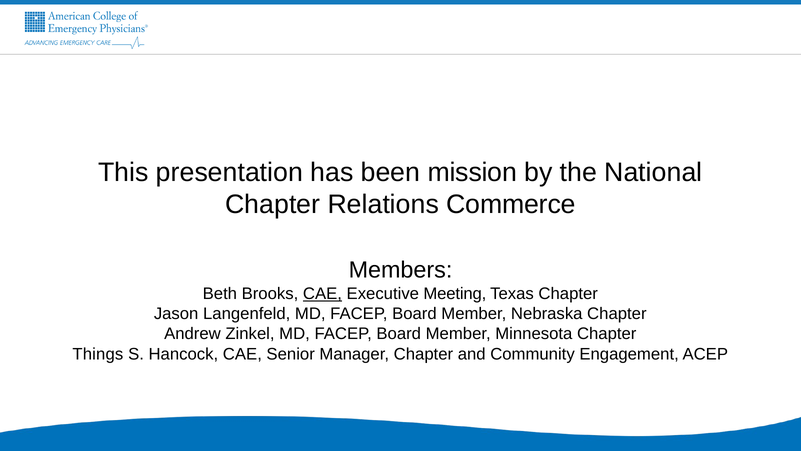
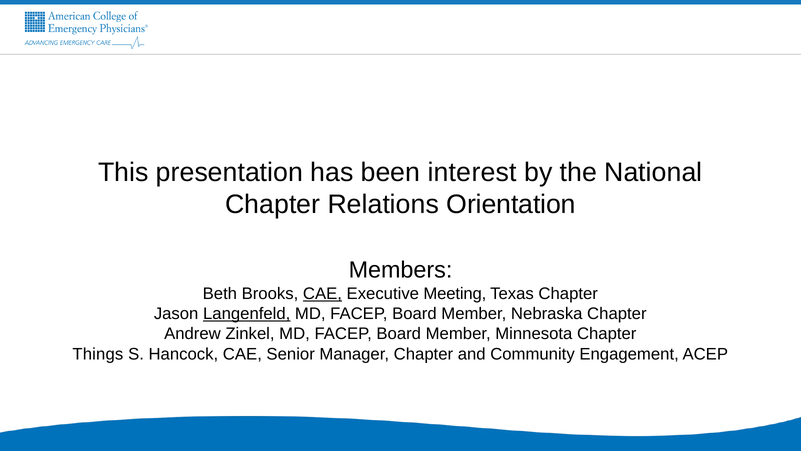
mission: mission -> interest
Commerce: Commerce -> Orientation
Langenfeld underline: none -> present
